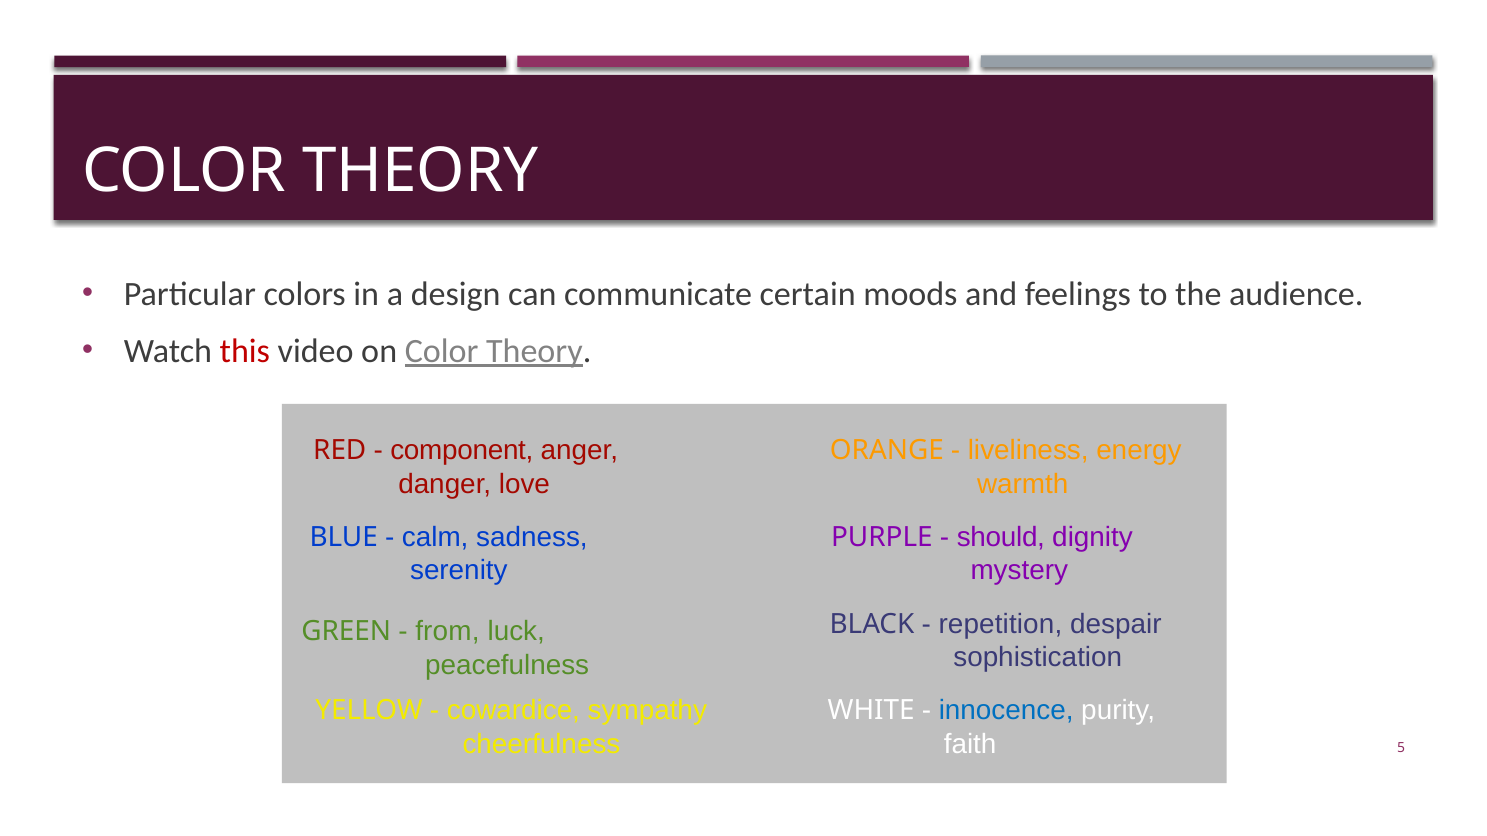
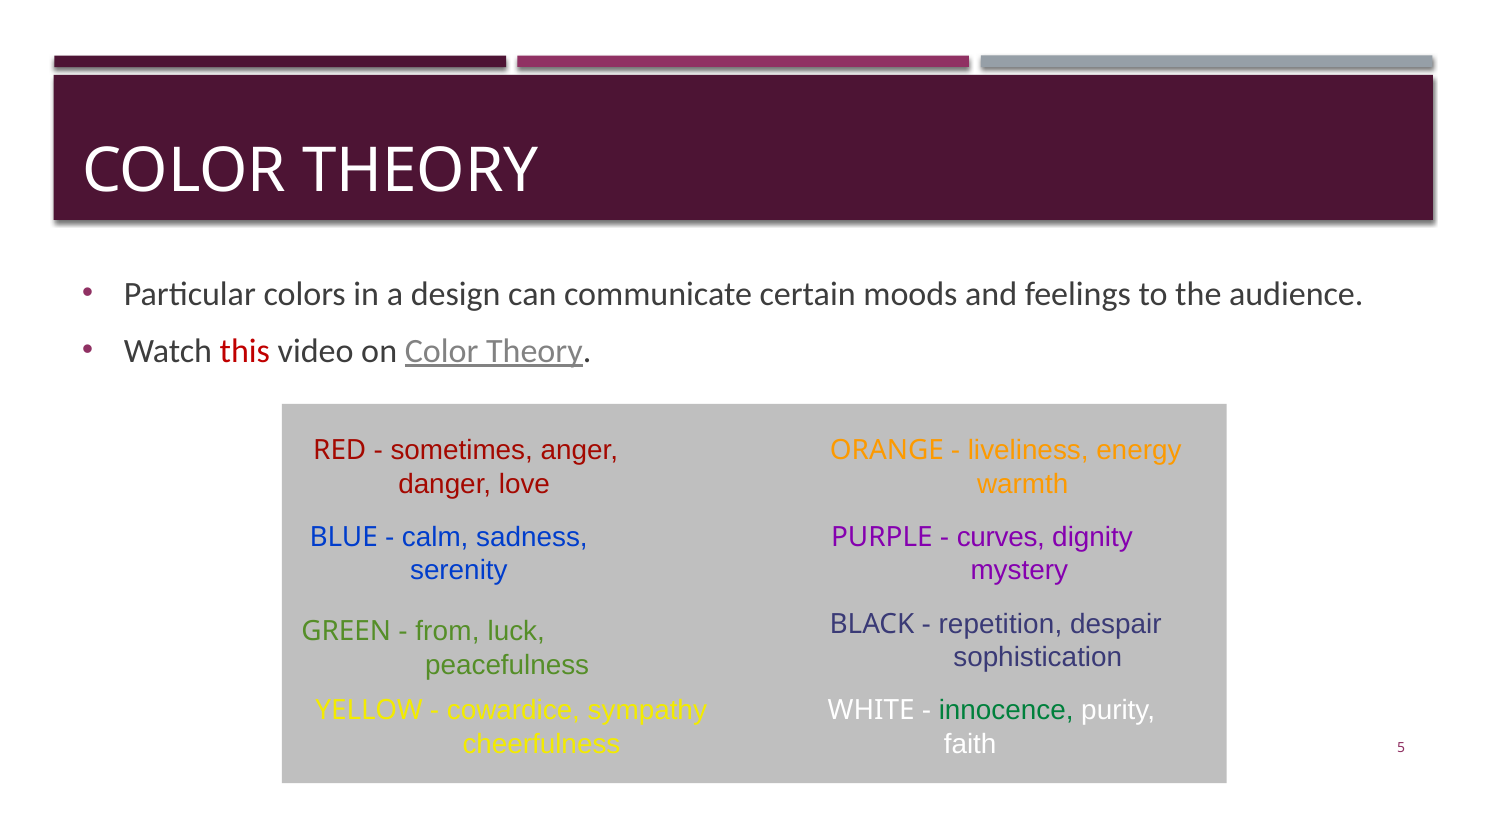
component: component -> sometimes
should: should -> curves
innocence colour: blue -> green
